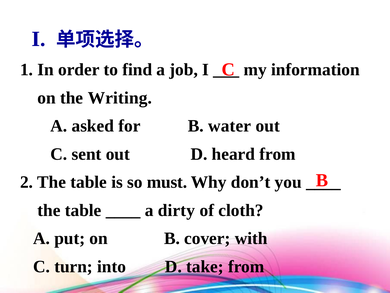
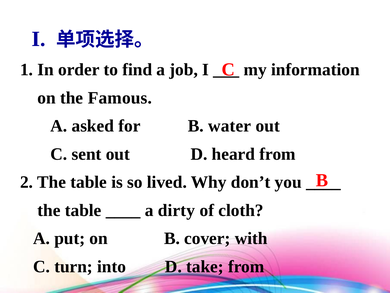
Writing: Writing -> Famous
must: must -> lived
